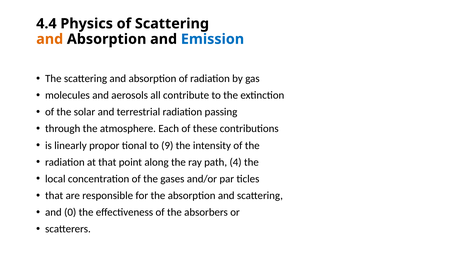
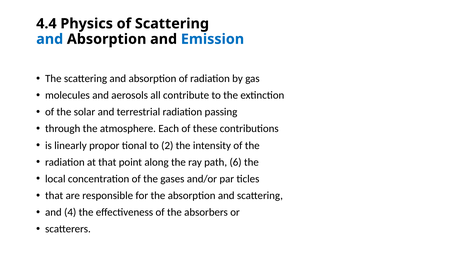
and at (50, 39) colour: orange -> blue
9: 9 -> 2
4: 4 -> 6
0: 0 -> 4
